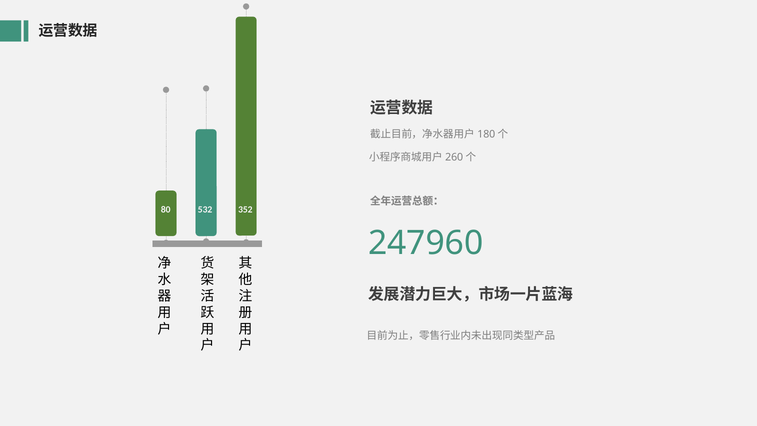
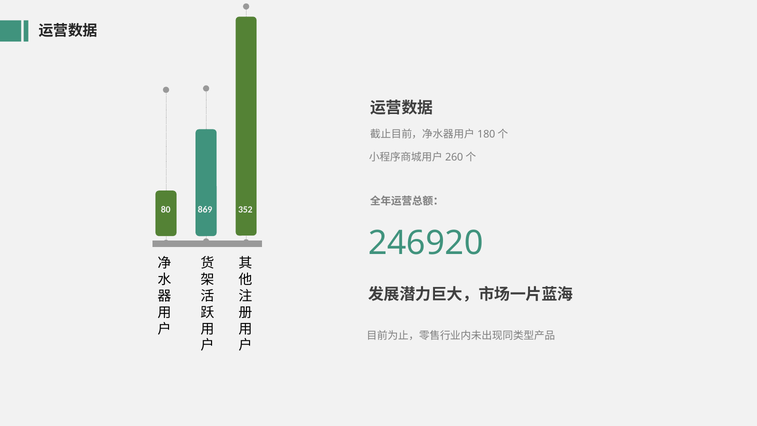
532: 532 -> 869
247960: 247960 -> 246920
